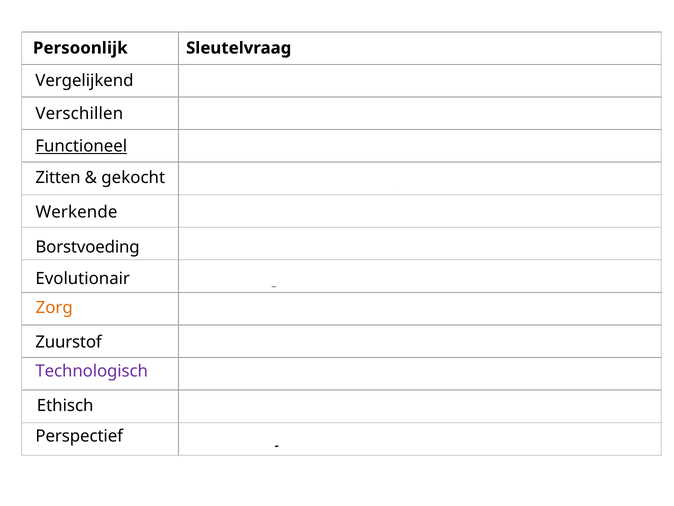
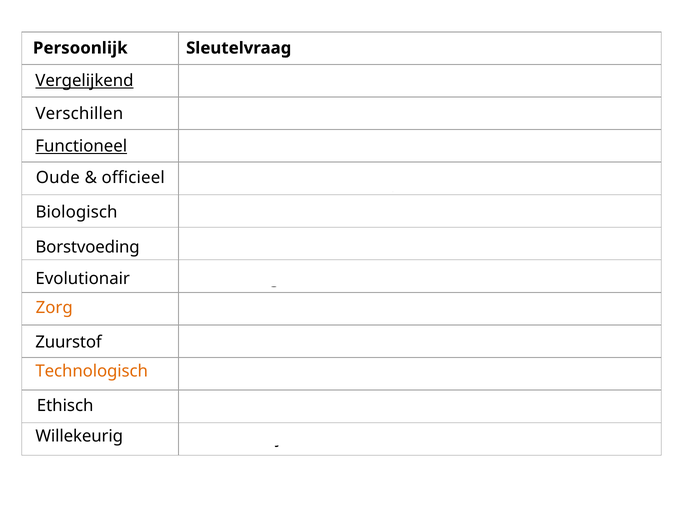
Vergelijkend underline: none -> present
Zitten: Zitten -> Oude
gekocht: gekocht -> officieel
Werkende: Werkende -> Biologisch
Technologisch colour: purple -> orange
Perspectief: Perspectief -> Willekeurig
